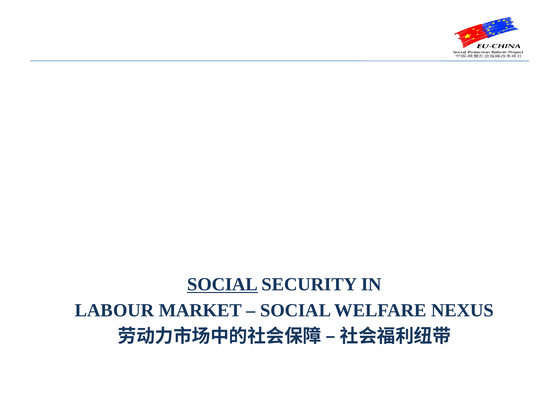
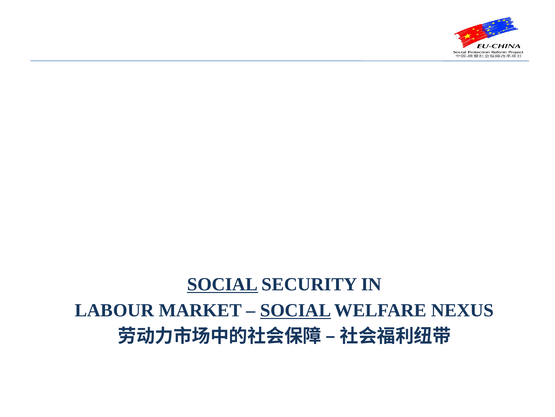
SOCIAL at (296, 310) underline: none -> present
